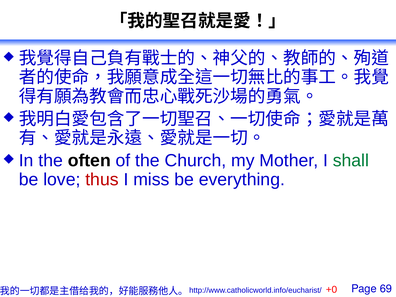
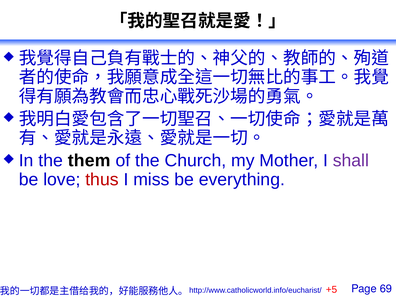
often: often -> them
shall colour: green -> purple
+0: +0 -> +5
